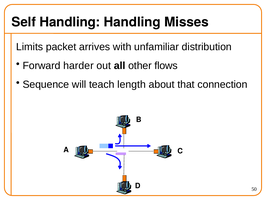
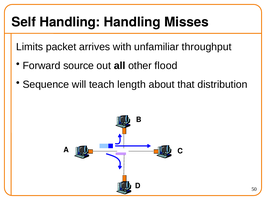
distribution: distribution -> throughput
harder: harder -> source
flows: flows -> flood
connection: connection -> distribution
